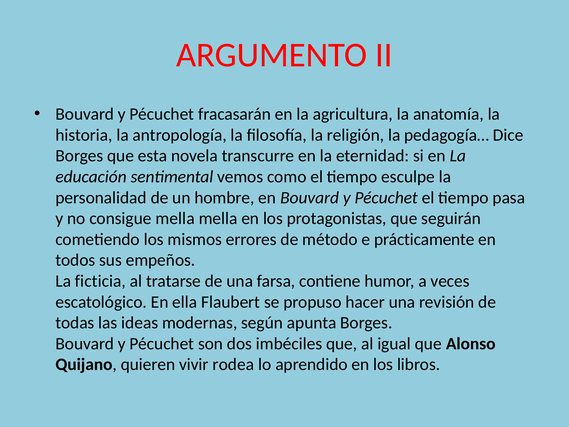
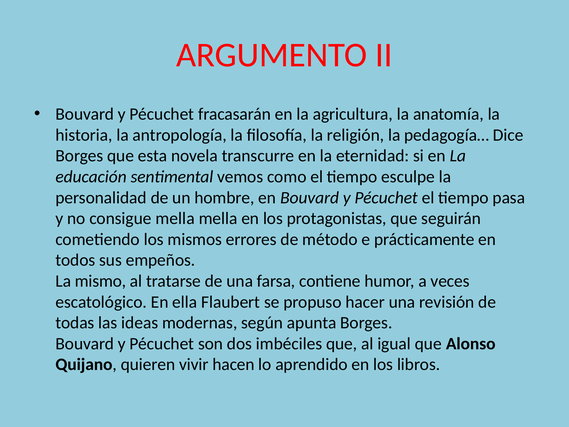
ficticia: ficticia -> mismo
rodea: rodea -> hacen
